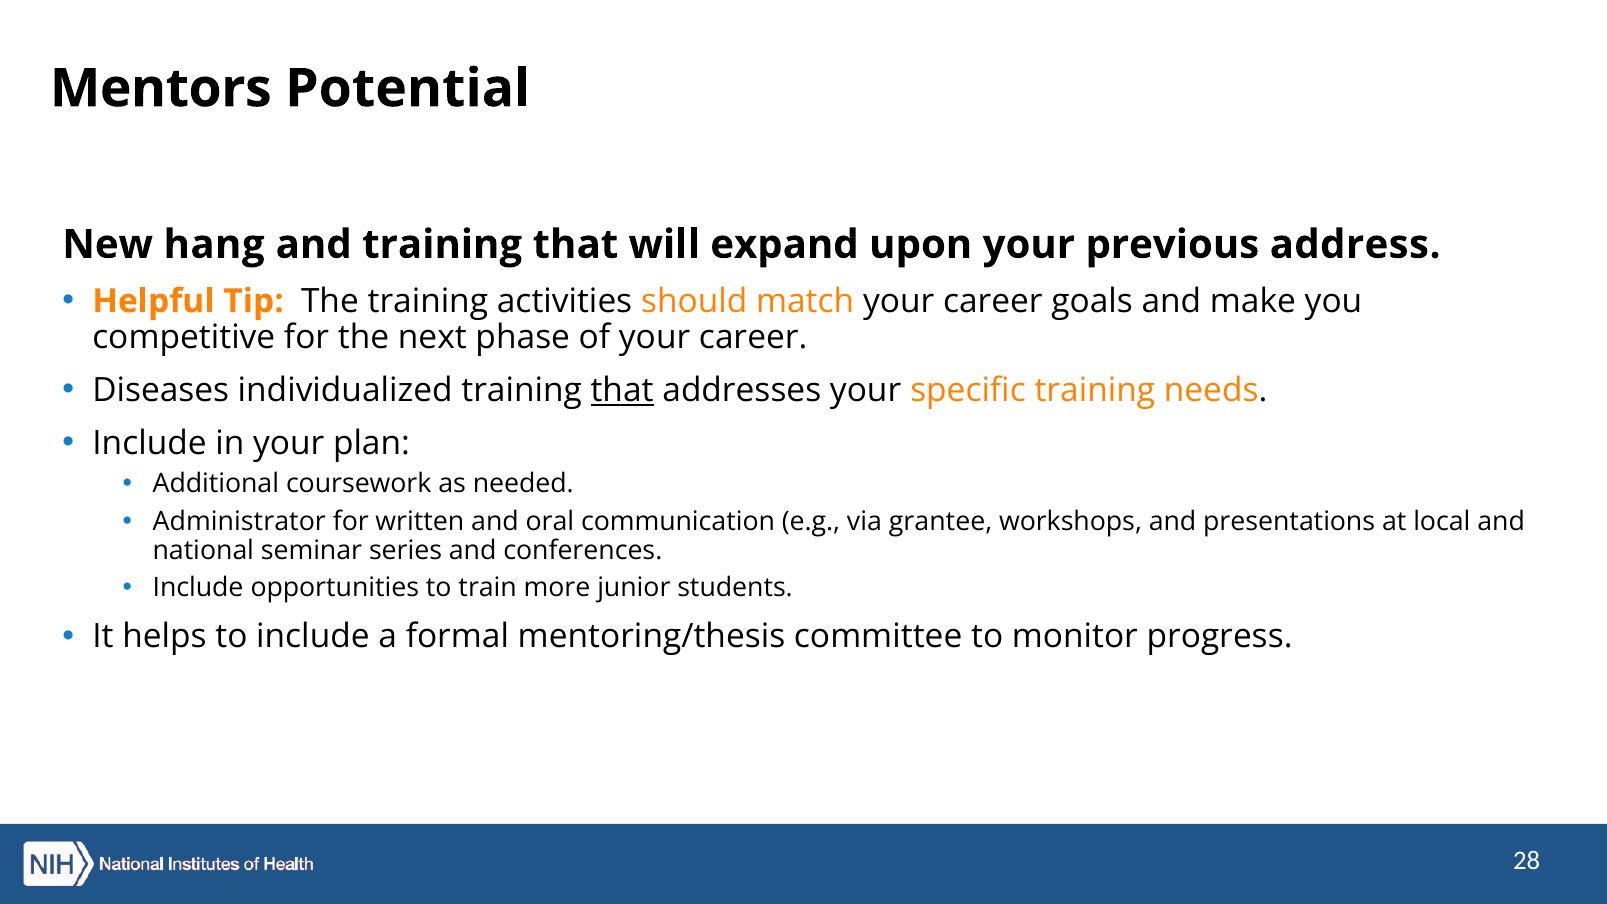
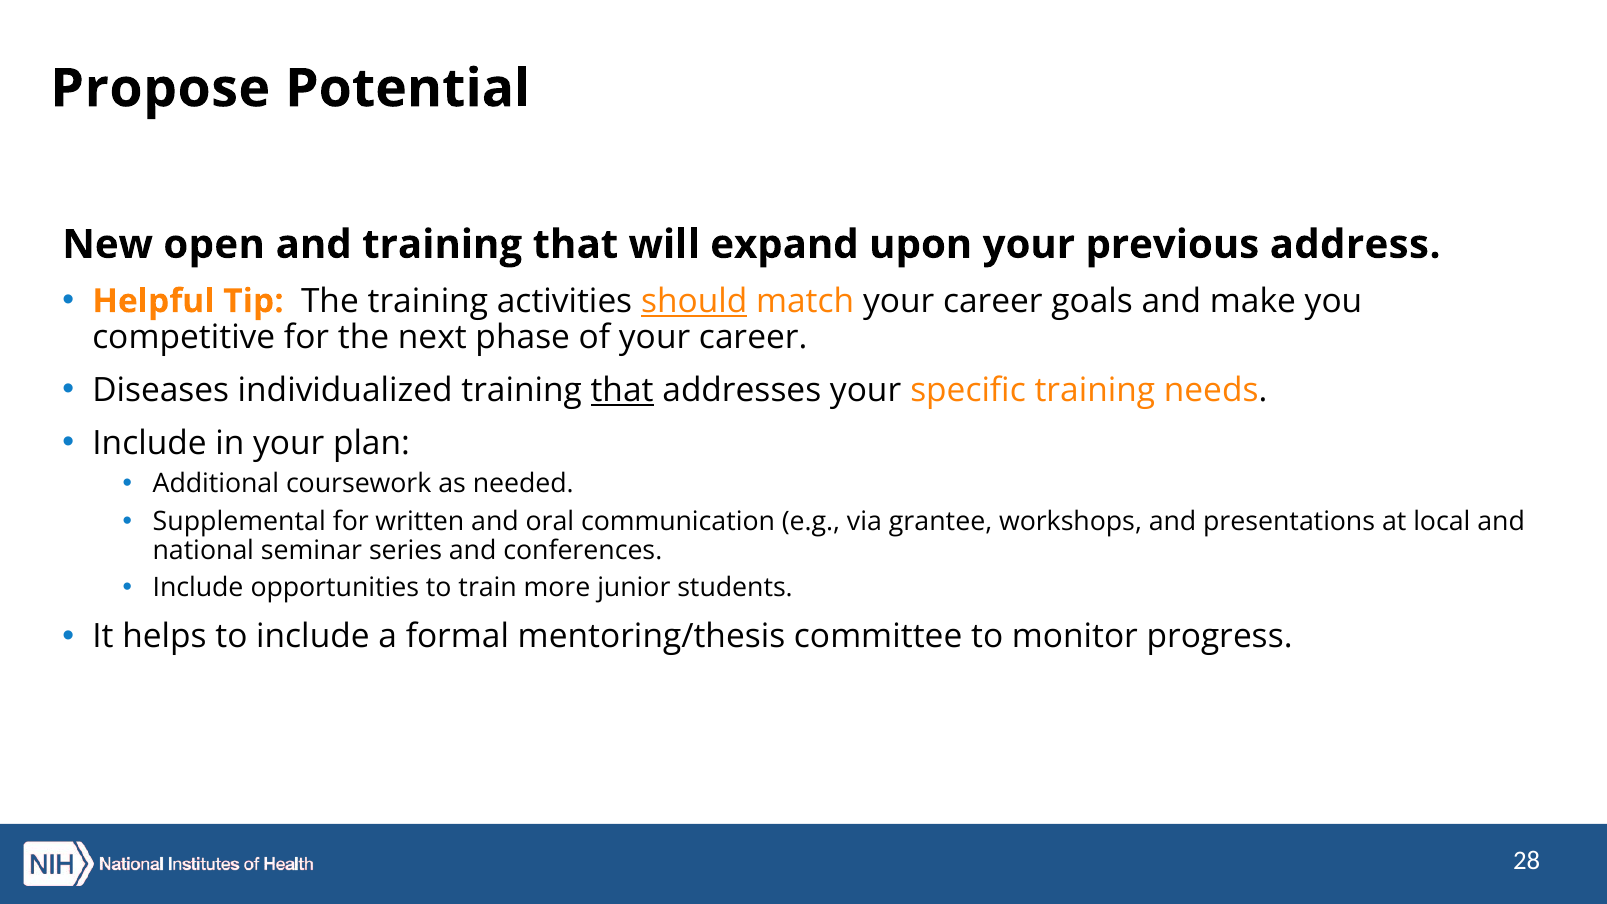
Mentors: Mentors -> Propose
hang: hang -> open
should underline: none -> present
Administrator: Administrator -> Supplemental
